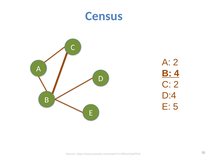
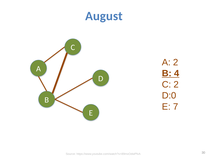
Census: Census -> August
D:4: D:4 -> D:0
5: 5 -> 7
